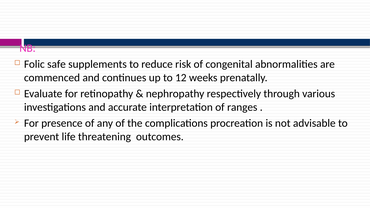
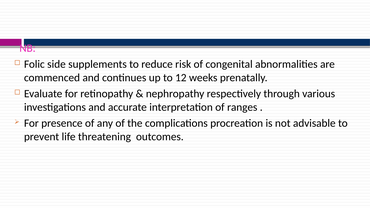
safe: safe -> side
